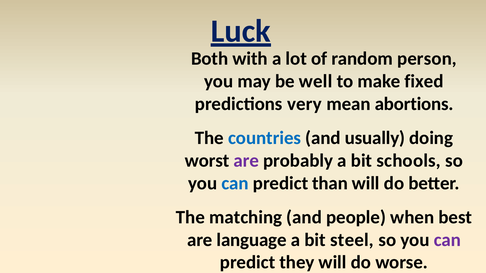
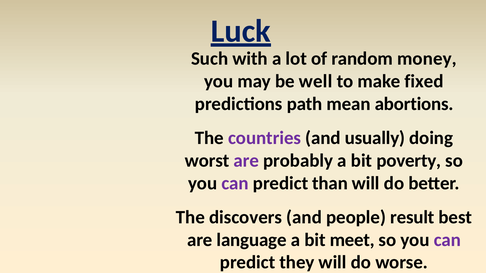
Both: Both -> Such
person: person -> money
very: very -> path
countries colour: blue -> purple
schools: schools -> poverty
can at (235, 183) colour: blue -> purple
matching: matching -> discovers
when: when -> result
steel: steel -> meet
